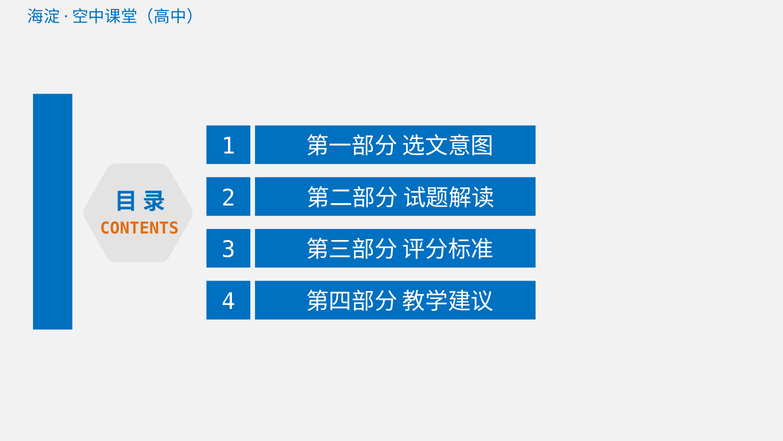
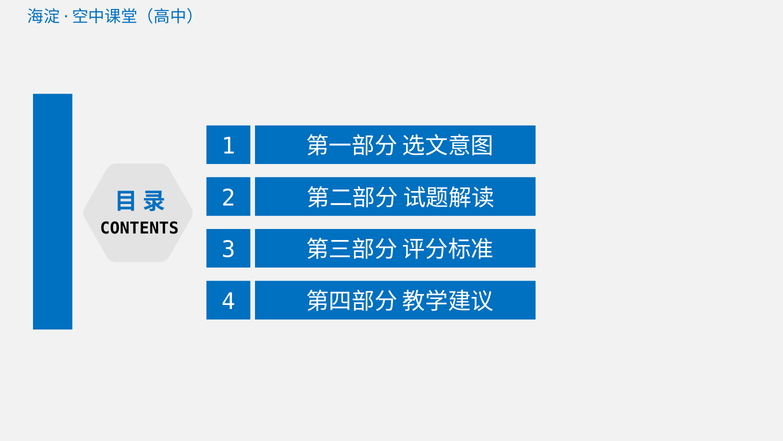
CONTENTS colour: orange -> black
